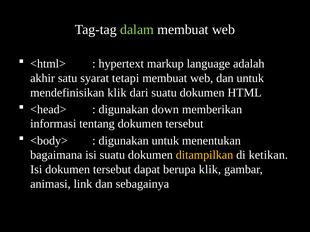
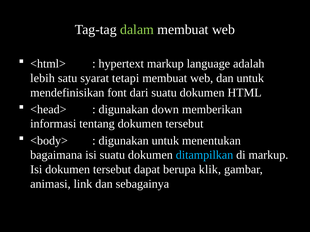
akhir: akhir -> lebih
mendefinisikan klik: klik -> font
ditampilkan colour: yellow -> light blue
di ketikan: ketikan -> markup
